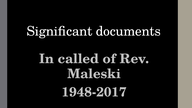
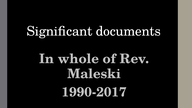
called: called -> whole
1948-2017: 1948-2017 -> 1990-2017
